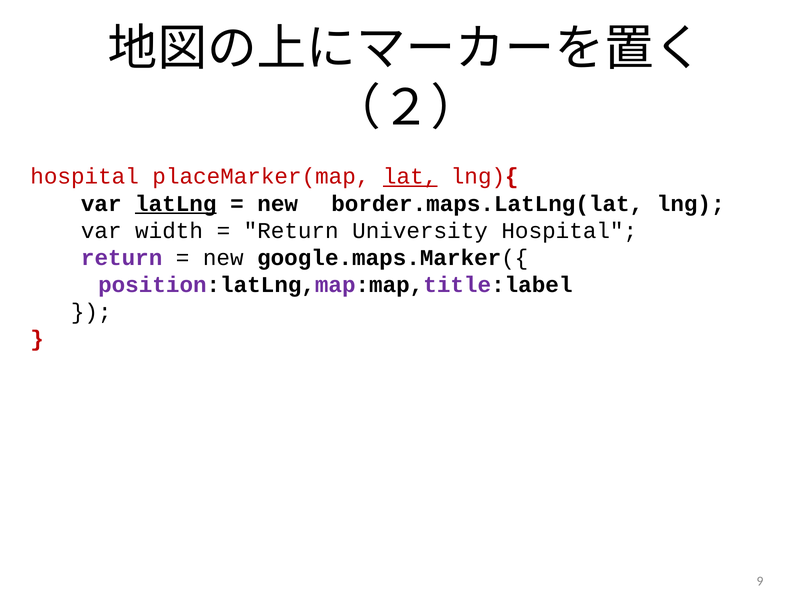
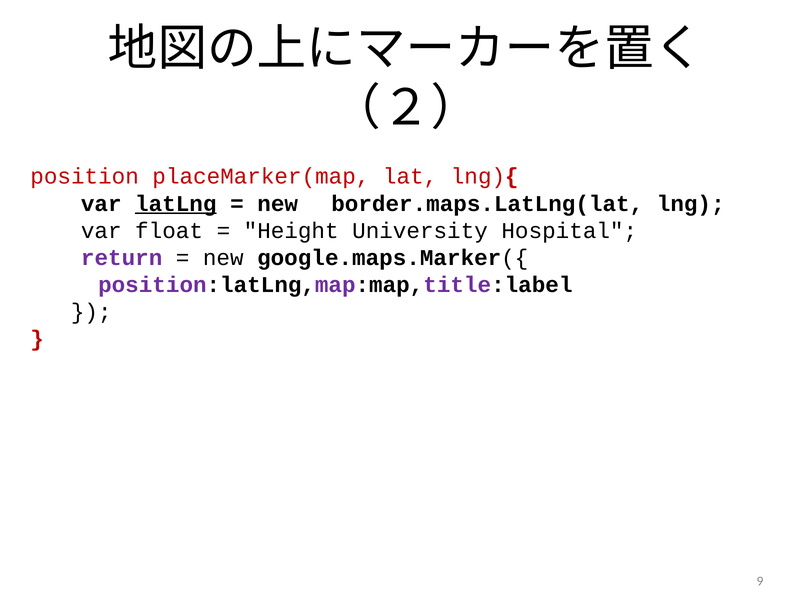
hospital at (85, 177): hospital -> position
lat underline: present -> none
width: width -> float
Return at (291, 231): Return -> Height
